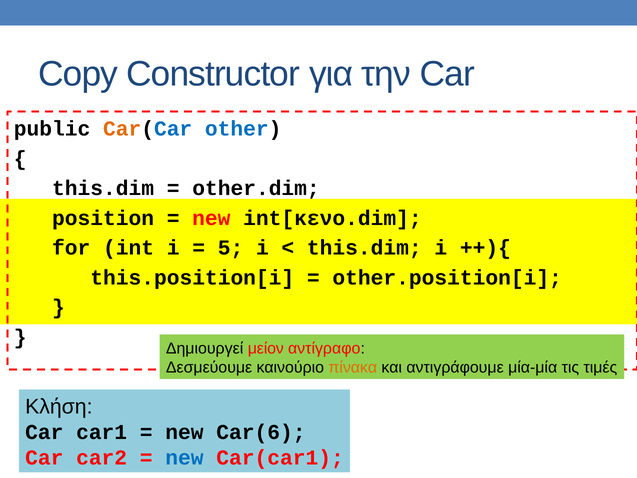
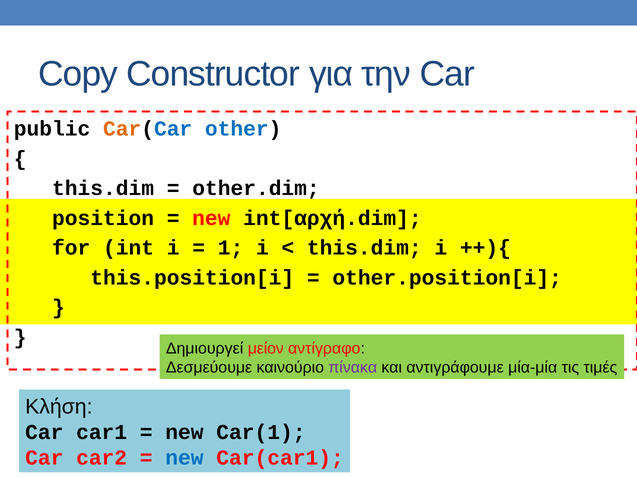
int[κενο.dim: int[κενο.dim -> int[αρχή.dim
5: 5 -> 1
πίνακα colour: orange -> purple
Car(6: Car(6 -> Car(1
